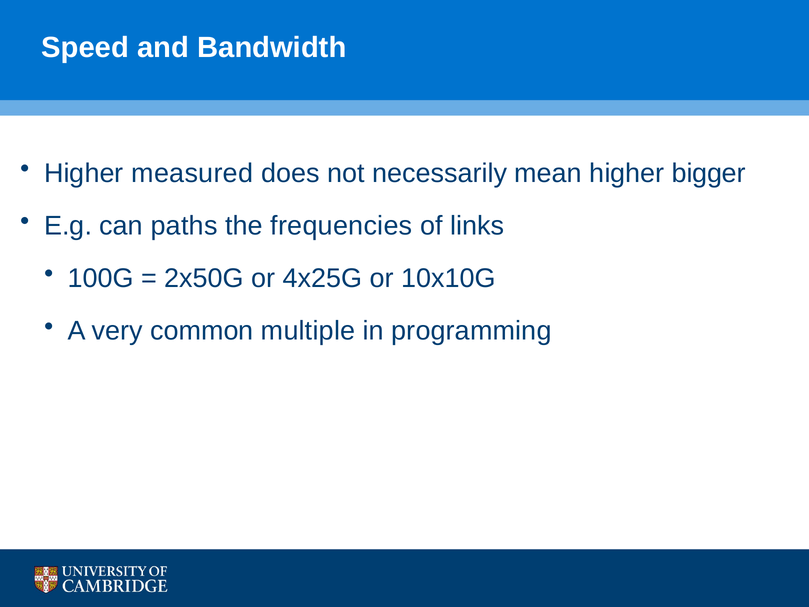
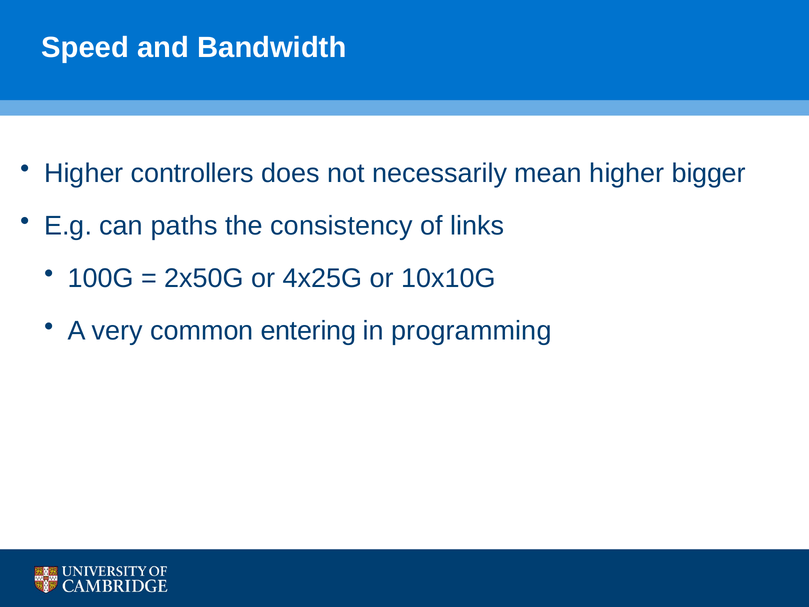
measured: measured -> controllers
frequencies: frequencies -> consistency
multiple: multiple -> entering
